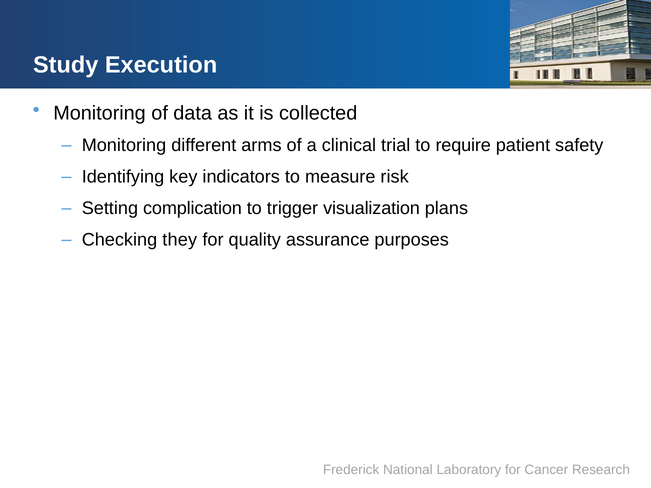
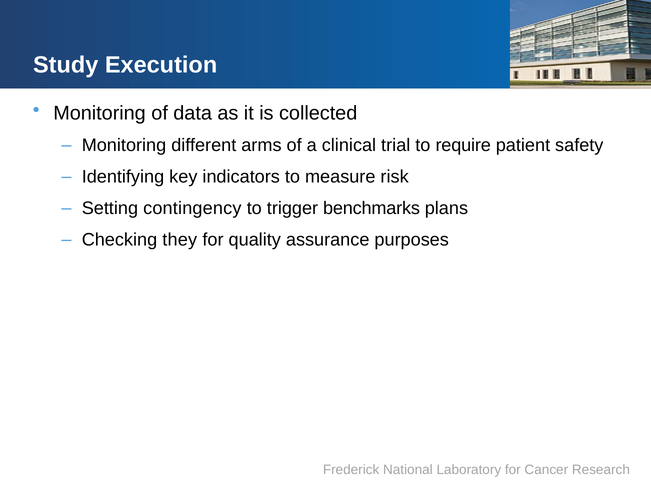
complication: complication -> contingency
visualization: visualization -> benchmarks
